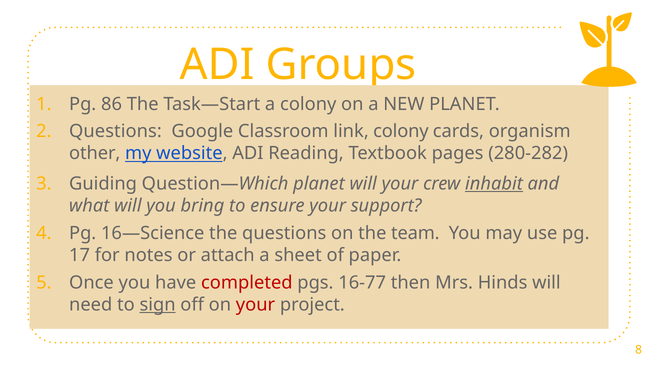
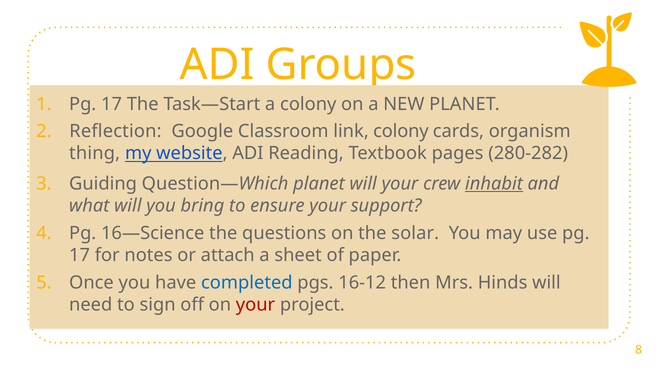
86 at (112, 104): 86 -> 17
Questions at (115, 131): Questions -> Reflection
other: other -> thing
team: team -> solar
completed colour: red -> blue
16-77: 16-77 -> 16-12
sign underline: present -> none
